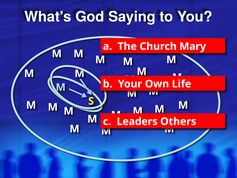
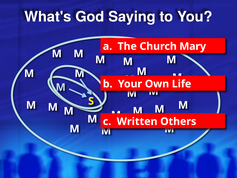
Leaders: Leaders -> Written
